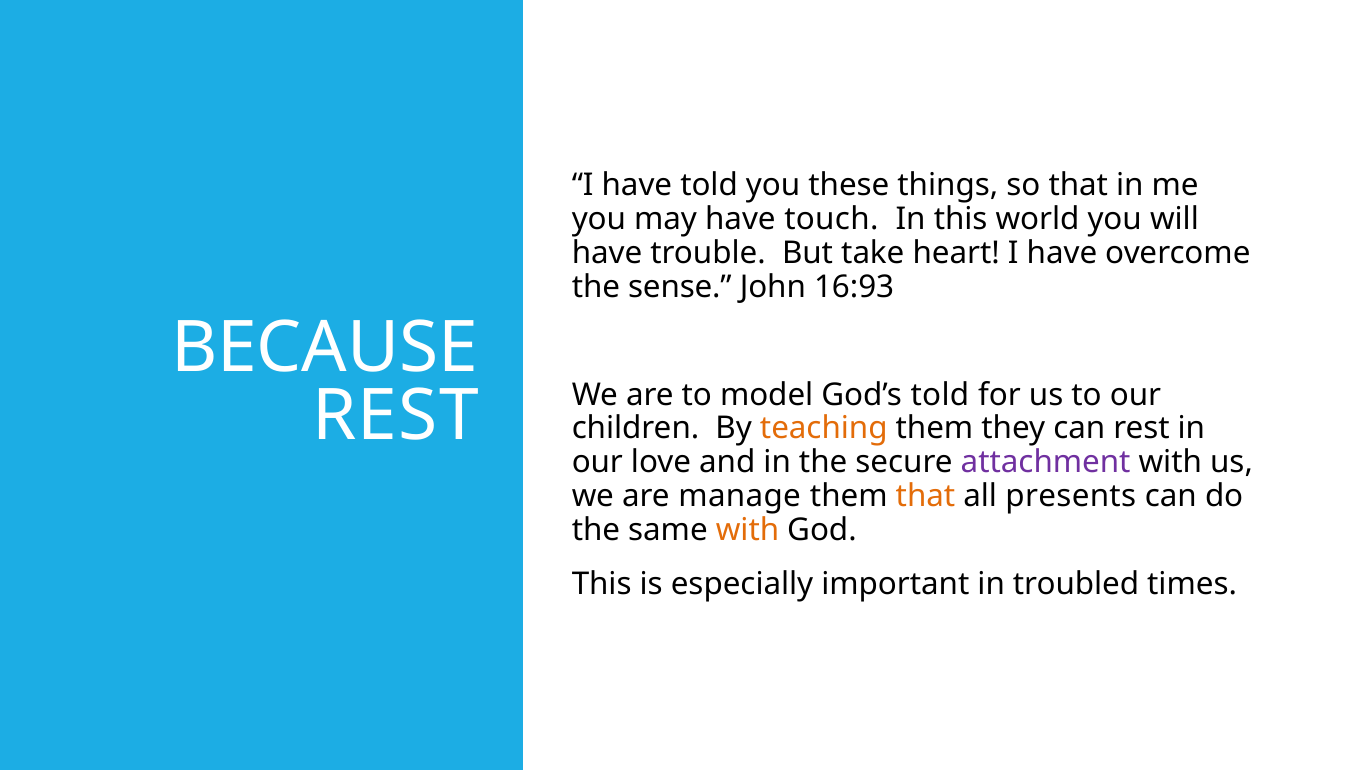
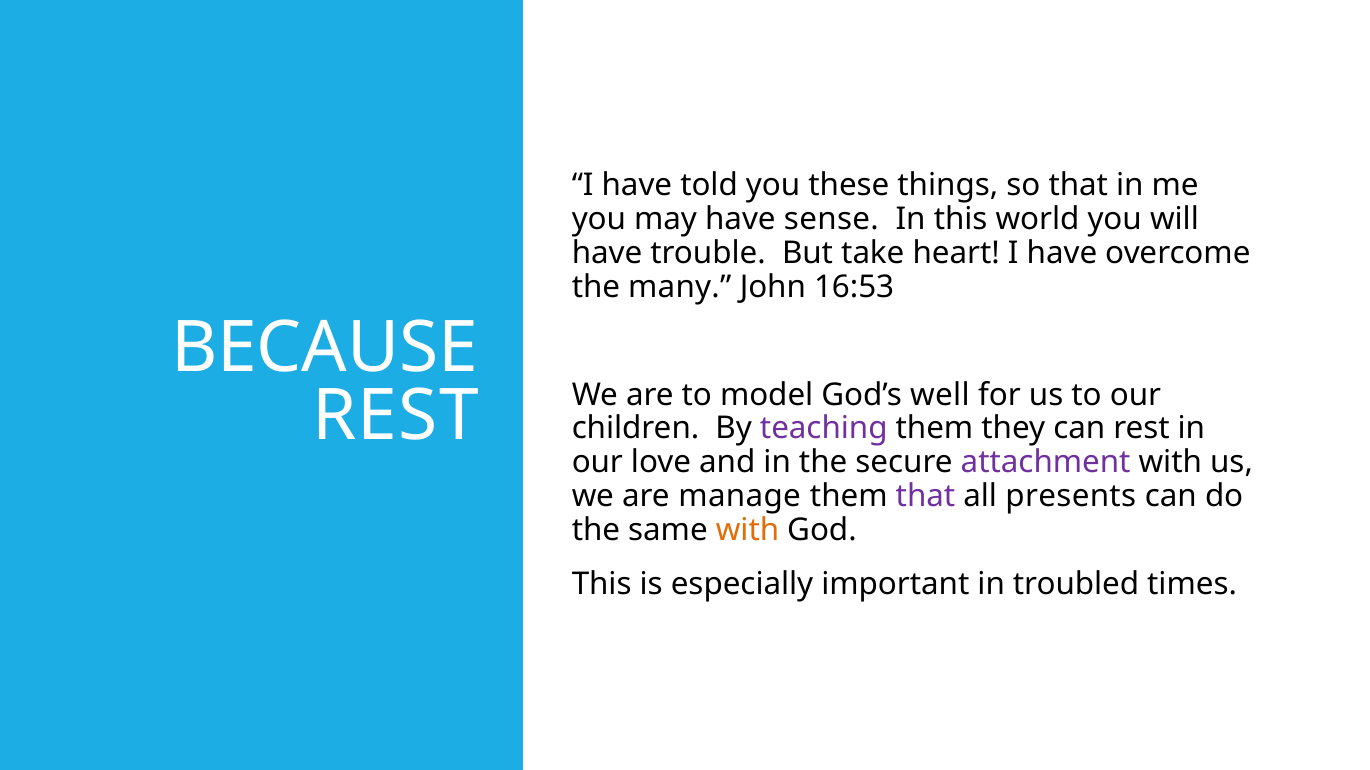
touch: touch -> sense
sense: sense -> many
16:93: 16:93 -> 16:53
God’s told: told -> well
teaching colour: orange -> purple
that at (925, 497) colour: orange -> purple
